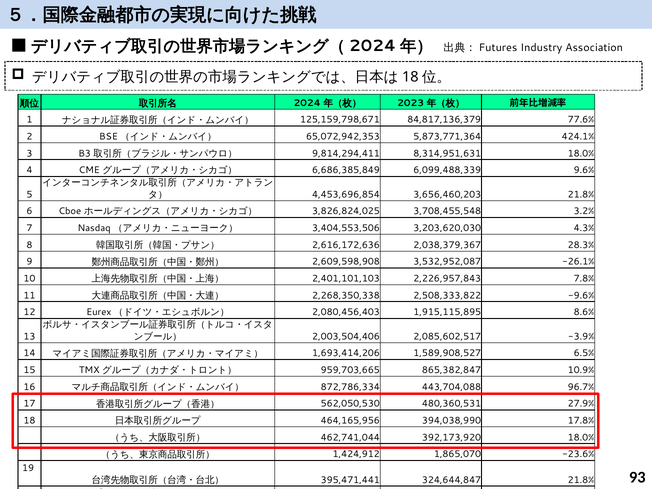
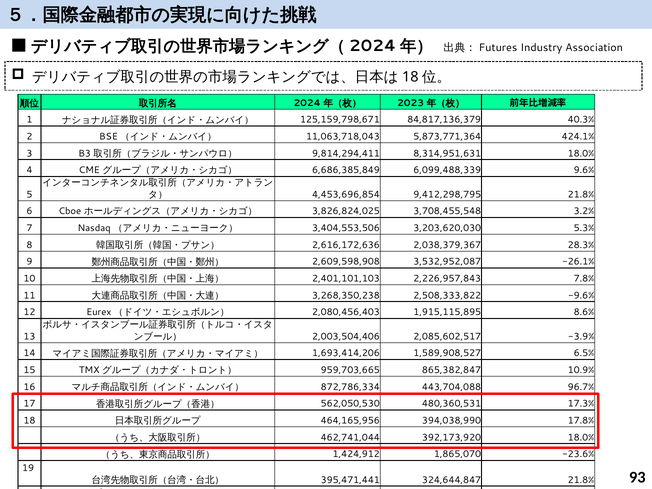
77.6%: 77.6% -> 40.3%
65,072,942,353: 65,072,942,353 -> 11,063,718,043
3,656,460,203: 3,656,460,203 -> 9,412,298,795
4.3%: 4.3% -> 5.3%
2,268,350,338: 2,268,350,338 -> 3,268,350,238
27.9%: 27.9% -> 17.3%
